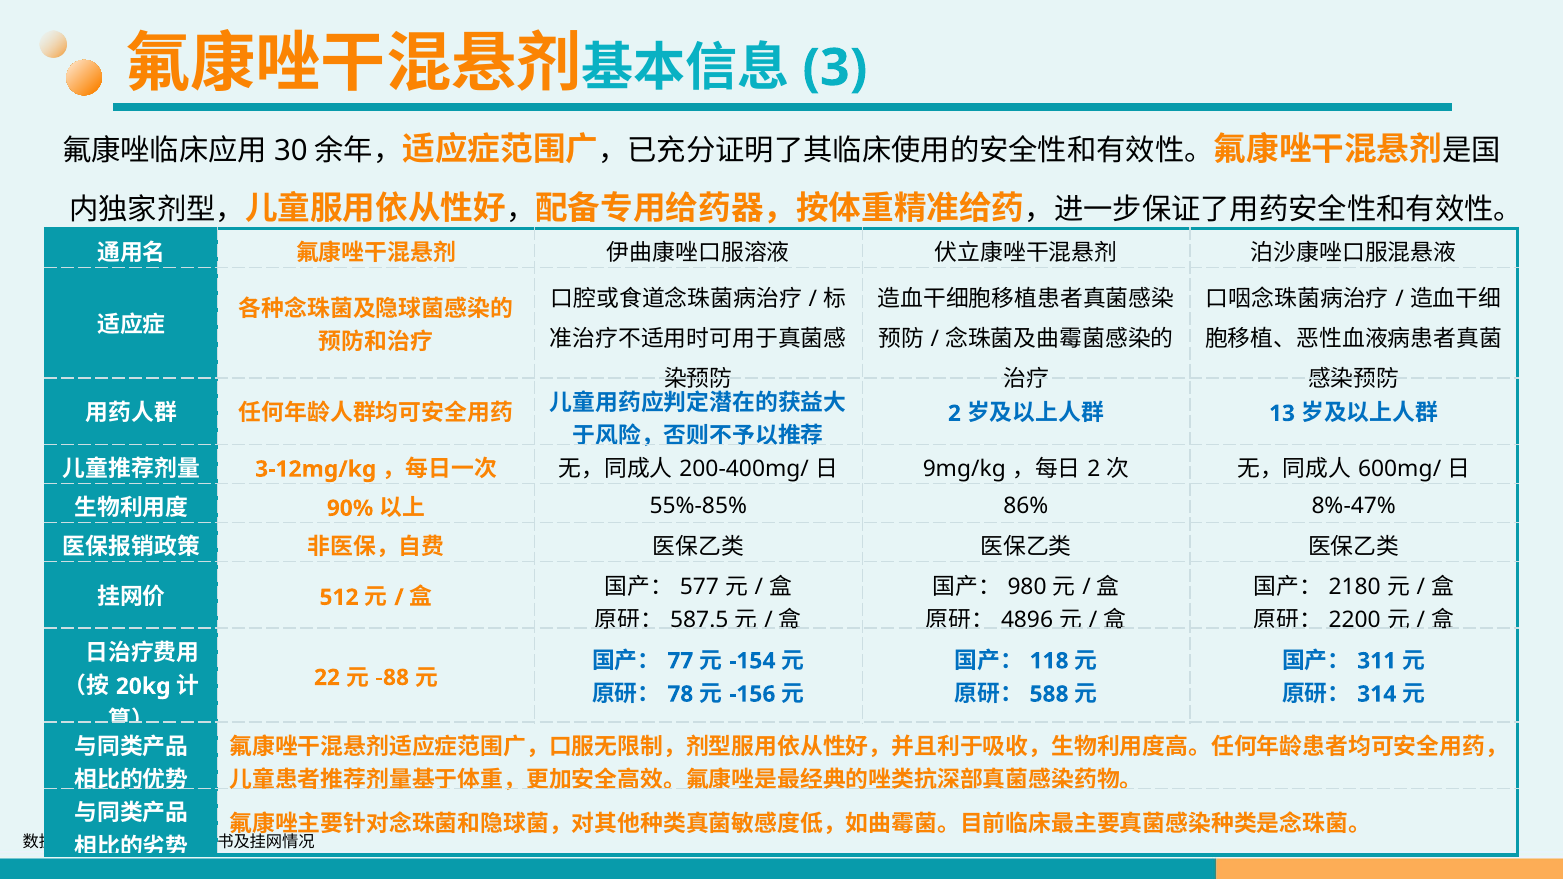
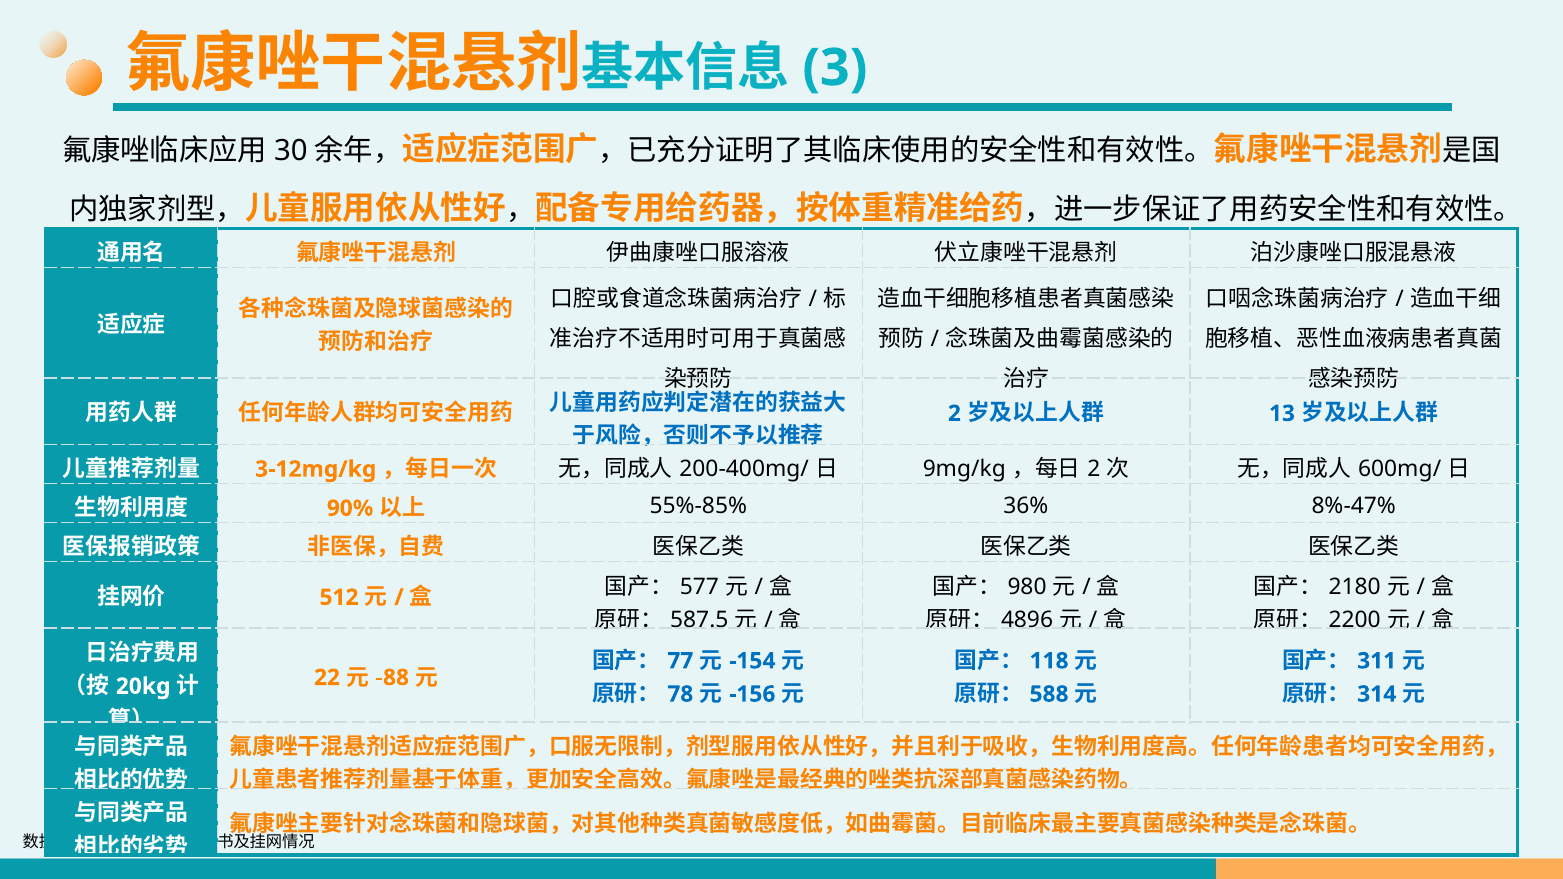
86%: 86% -> 36%
